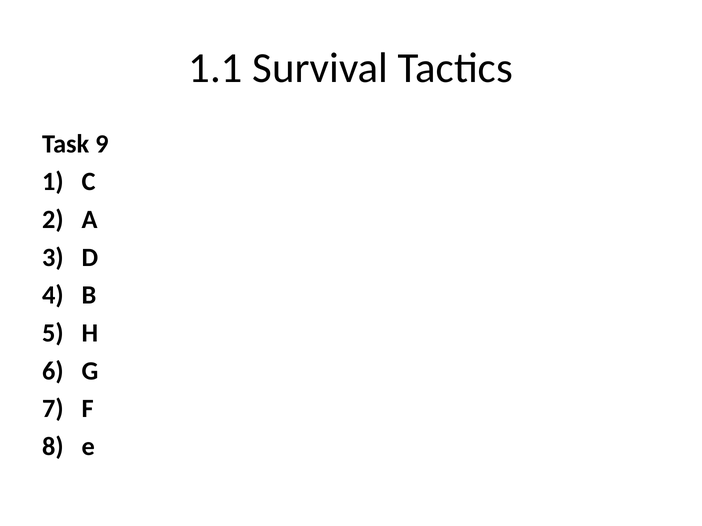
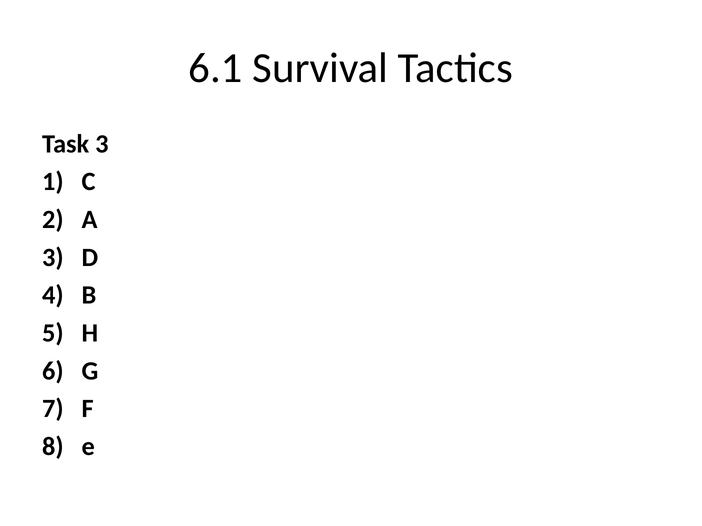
1.1: 1.1 -> 6.1
Task 9: 9 -> 3
